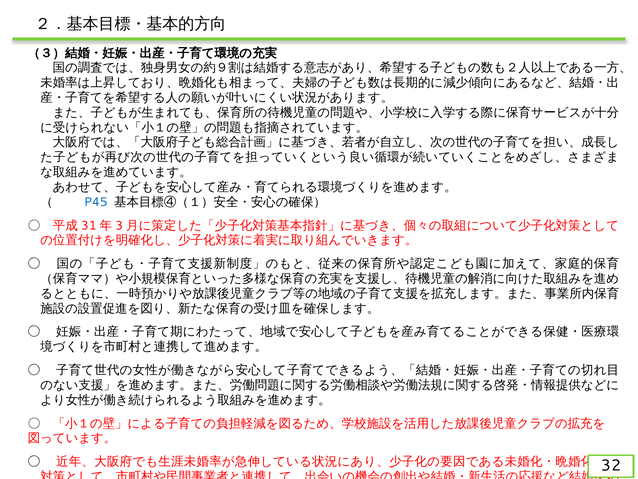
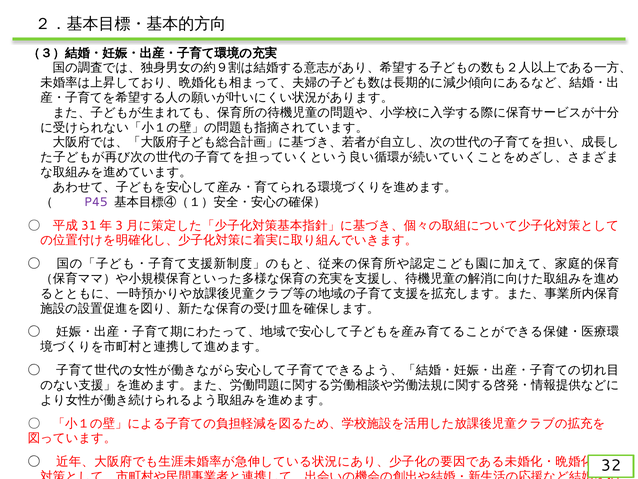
P45 colour: blue -> purple
